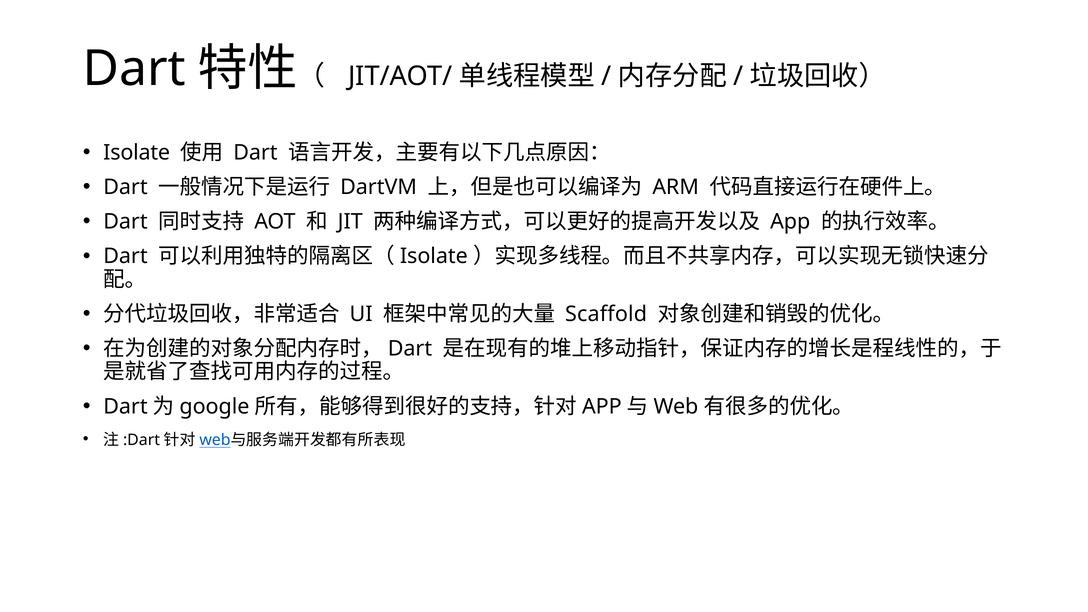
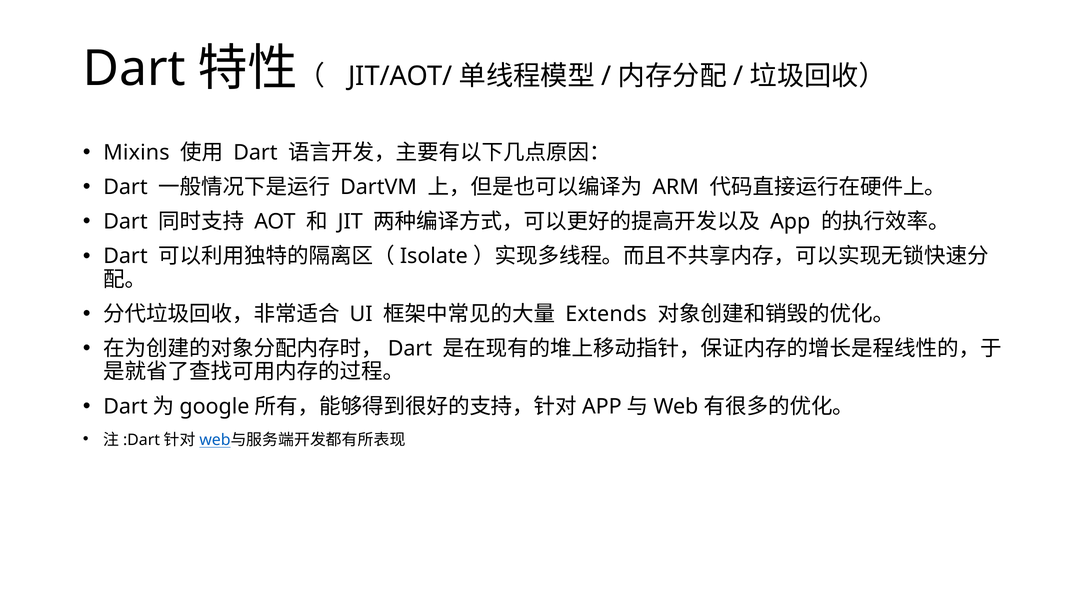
Isolate at (137, 153): Isolate -> Mixins
Scaffold: Scaffold -> Extends
